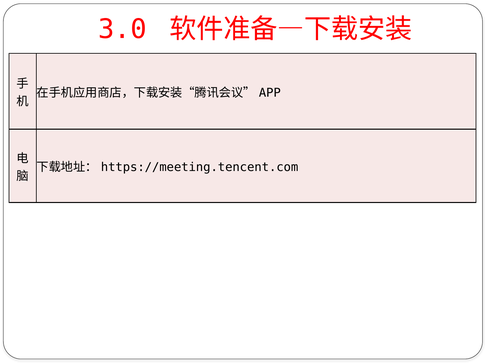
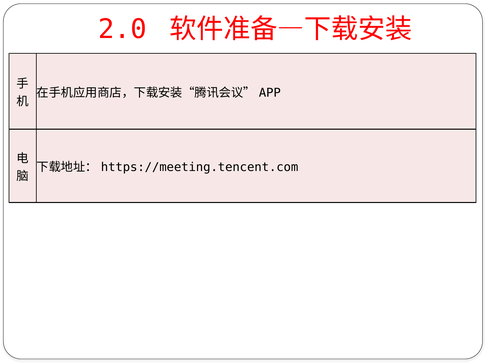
3.0: 3.0 -> 2.0
